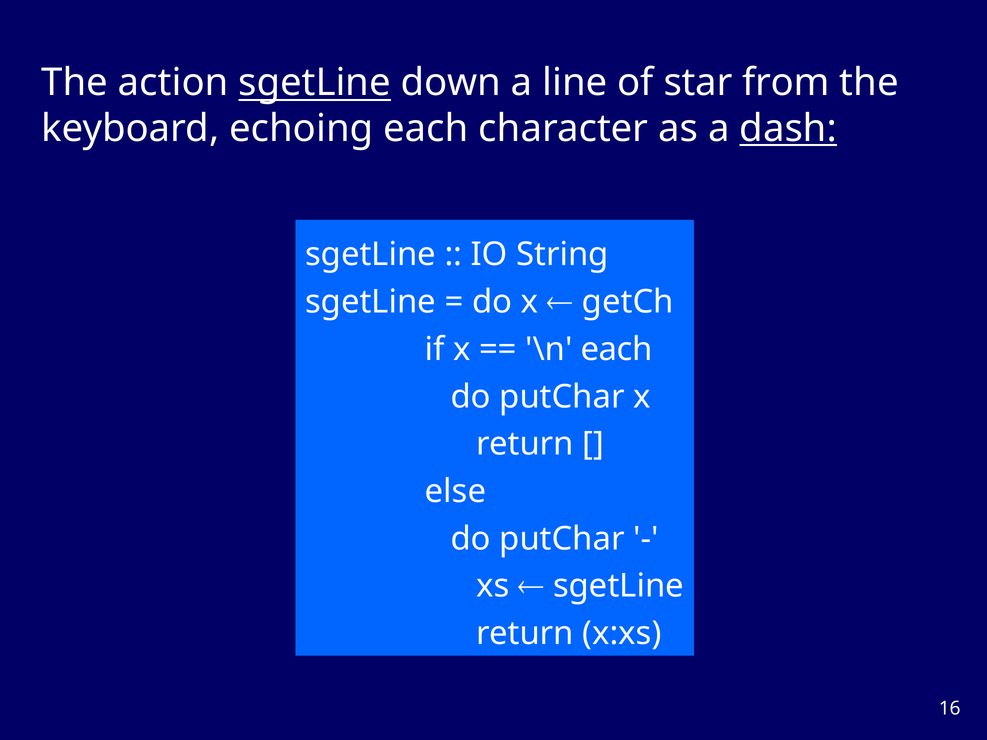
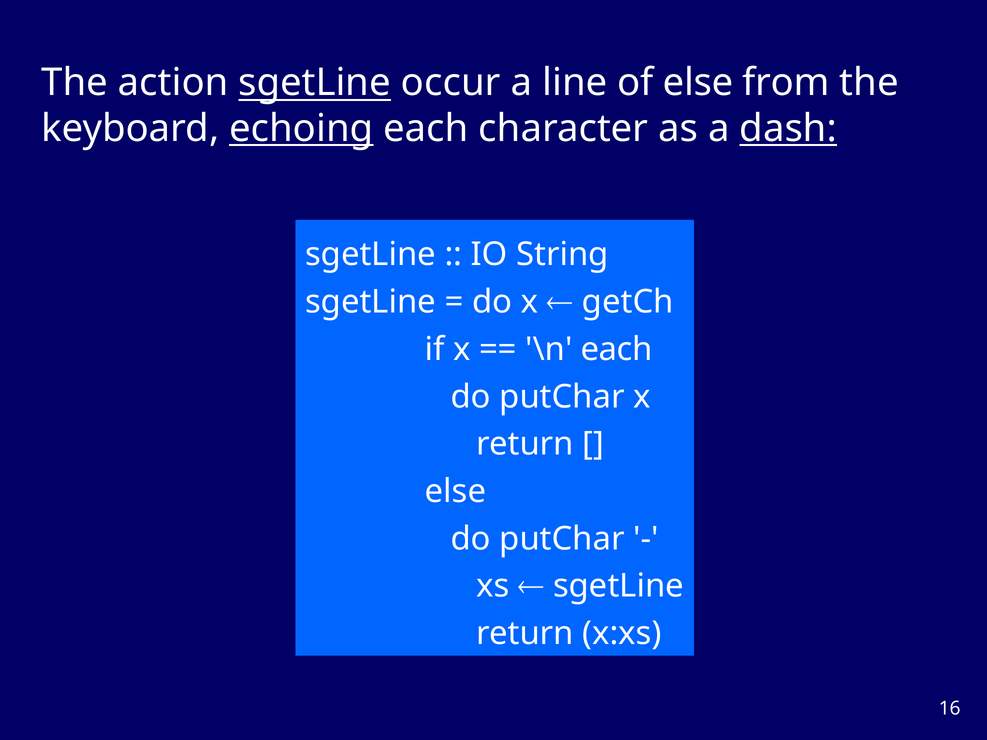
down: down -> occur
of star: star -> else
echoing underline: none -> present
